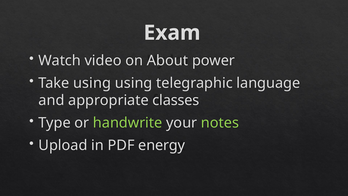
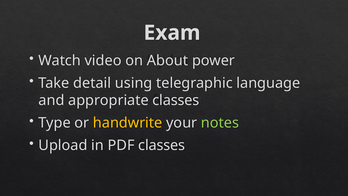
Take using: using -> detail
handwrite colour: light green -> yellow
PDF energy: energy -> classes
